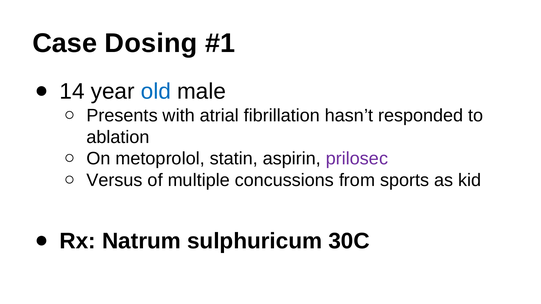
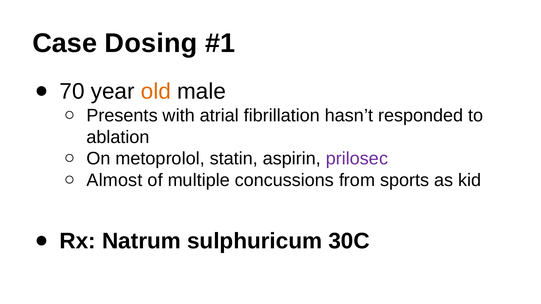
14: 14 -> 70
old colour: blue -> orange
Versus: Versus -> Almost
